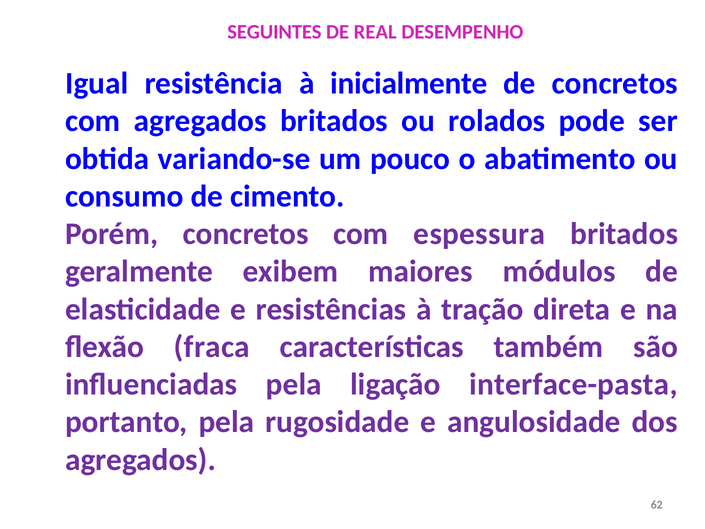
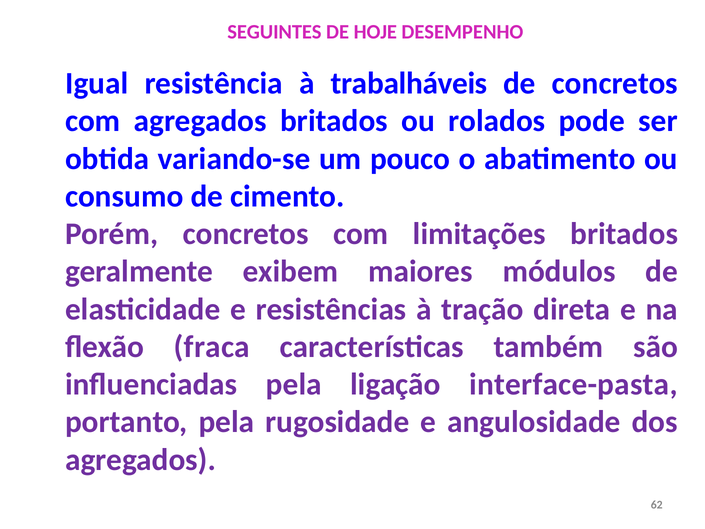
REAL: REAL -> HOJE
inicialmente: inicialmente -> trabalháveis
espessura: espessura -> limitações
